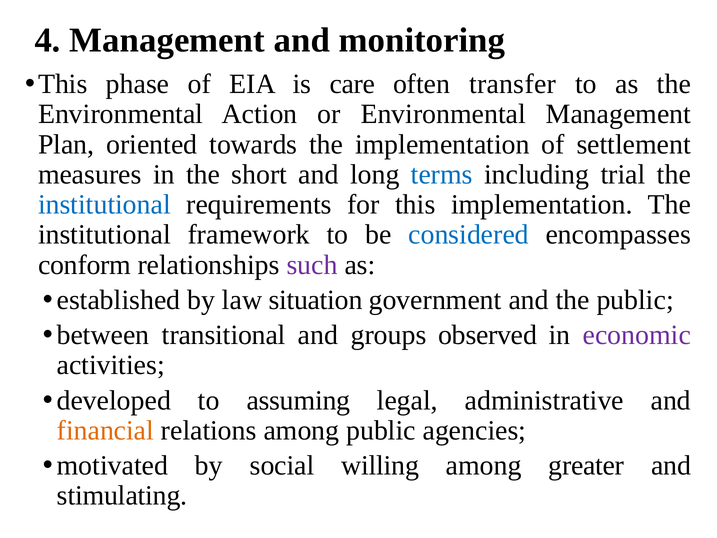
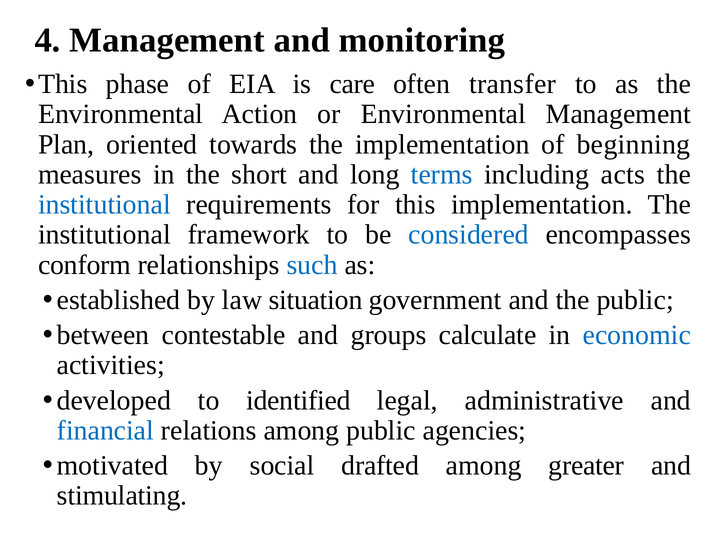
settlement: settlement -> beginning
trial: trial -> acts
such colour: purple -> blue
transitional: transitional -> contestable
observed: observed -> calculate
economic colour: purple -> blue
assuming: assuming -> identified
financial colour: orange -> blue
willing: willing -> drafted
